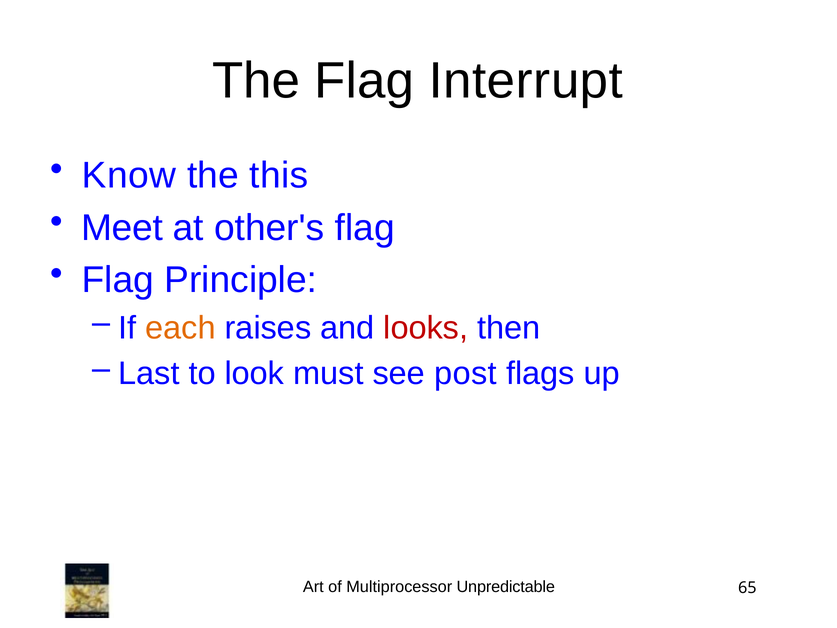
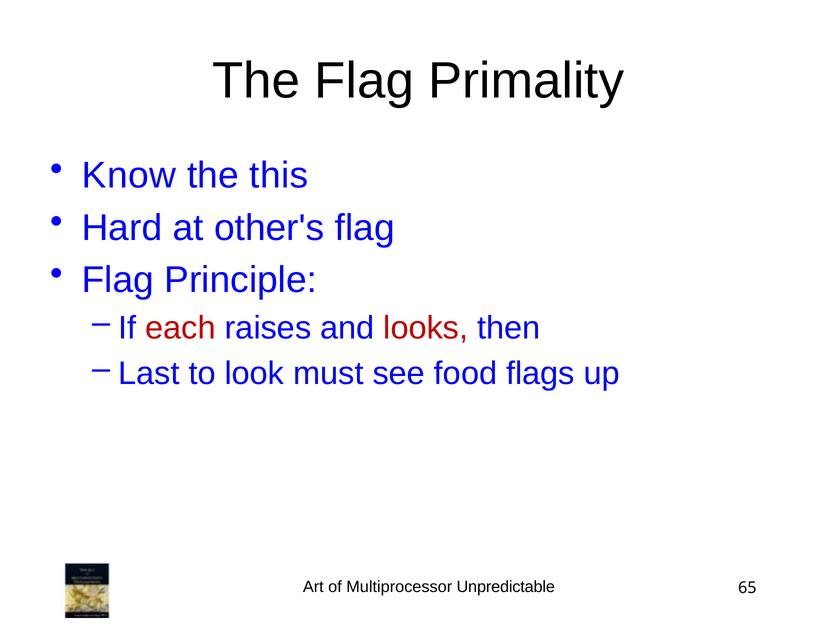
Interrupt: Interrupt -> Primality
Meet: Meet -> Hard
each colour: orange -> red
post: post -> food
